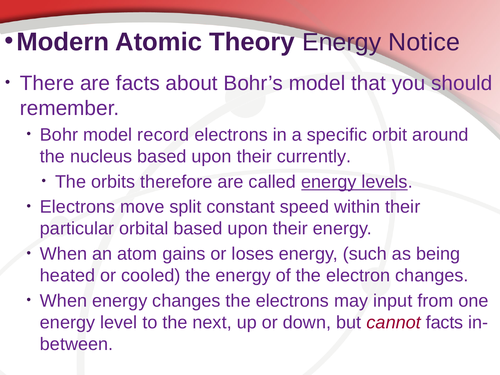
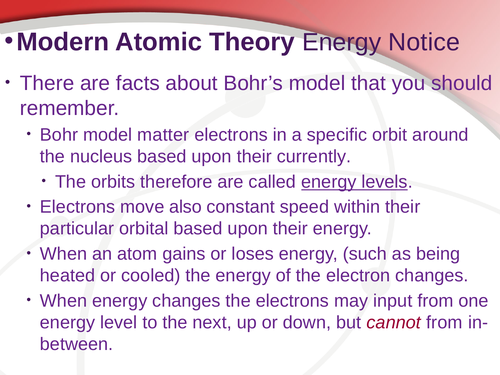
record: record -> matter
split: split -> also
cannot facts: facts -> from
